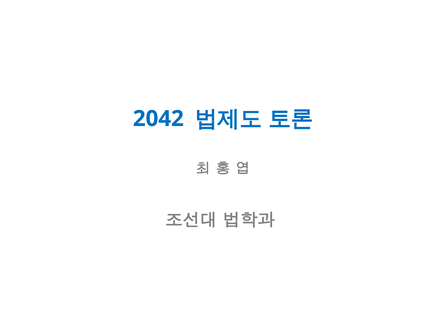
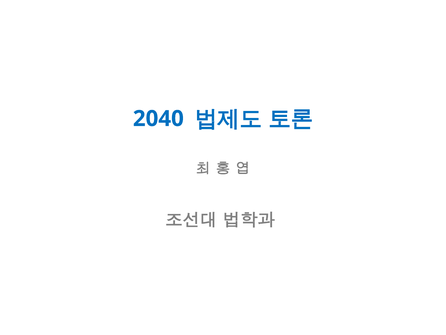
2042: 2042 -> 2040
